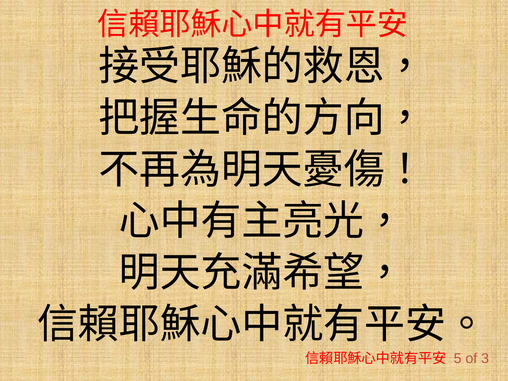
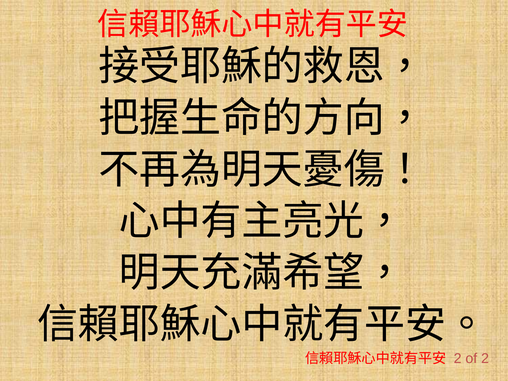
5 at (458, 359): 5 -> 2
of 3: 3 -> 2
